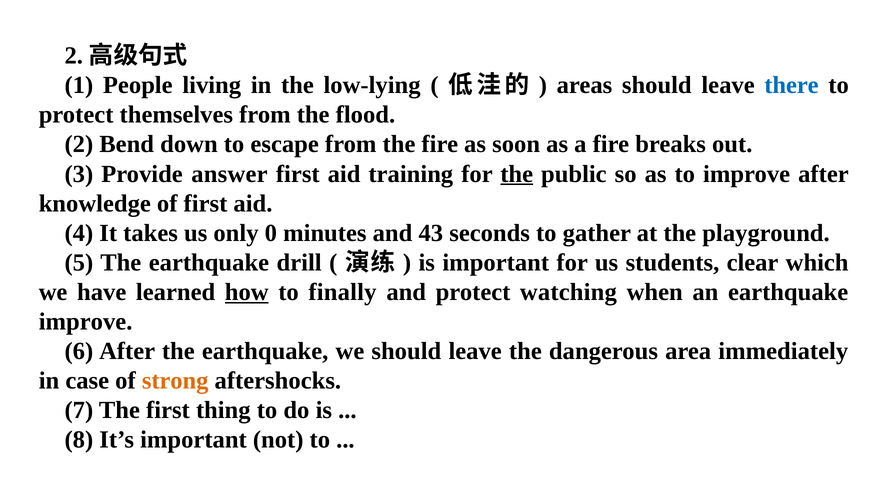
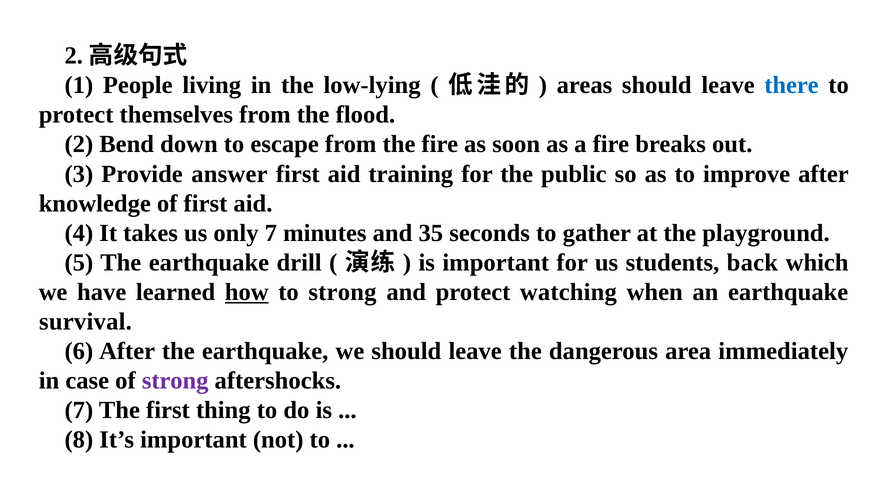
the at (517, 174) underline: present -> none
only 0: 0 -> 7
43: 43 -> 35
clear: clear -> back
to finally: finally -> strong
improve at (86, 321): improve -> survival
strong at (175, 380) colour: orange -> purple
